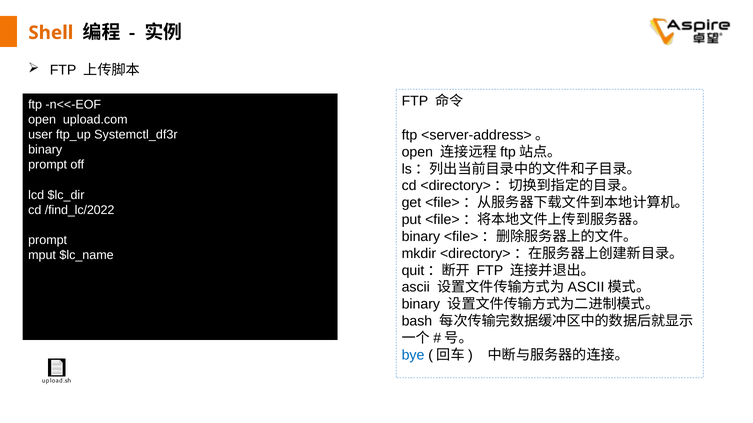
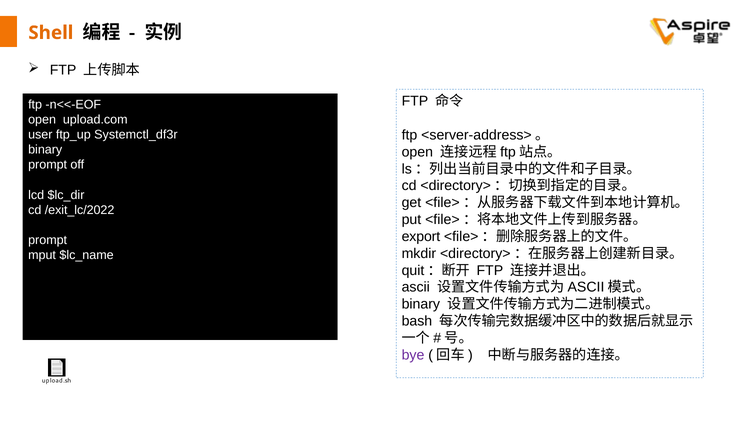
/find_lc/2022: /find_lc/2022 -> /exit_lc/2022
binary at (421, 237): binary -> export
bye colour: blue -> purple
